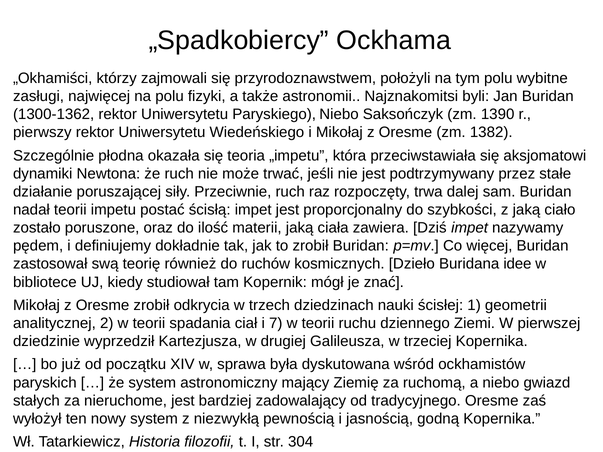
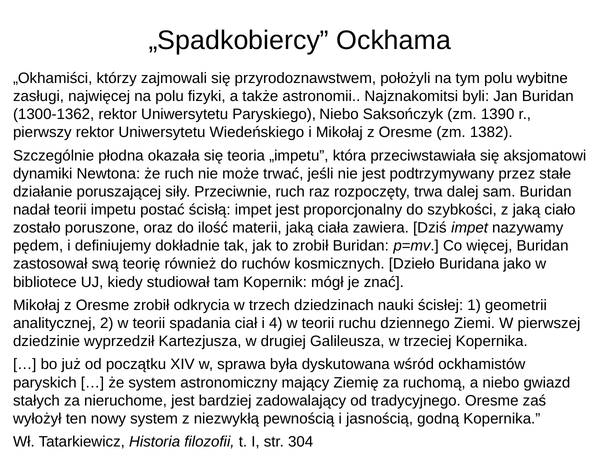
idee: idee -> jako
7: 7 -> 4
